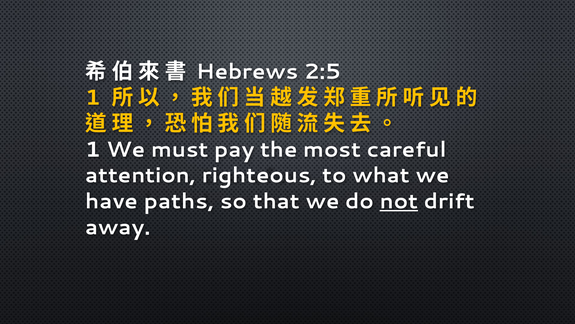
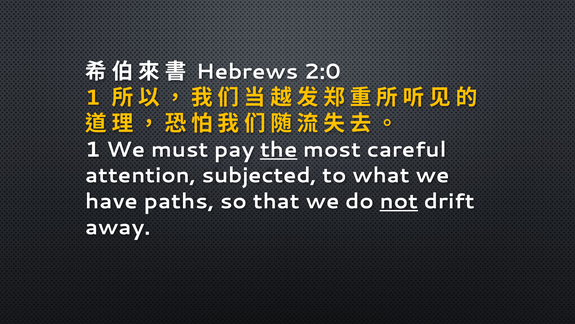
2:5: 2:5 -> 2:0
the underline: none -> present
righteous: righteous -> subjected
